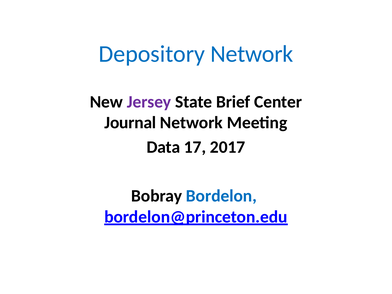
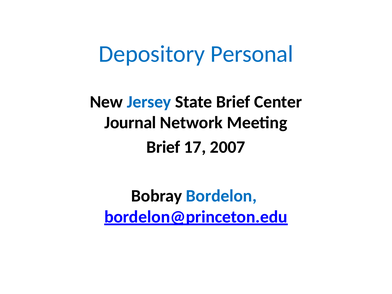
Depository Network: Network -> Personal
Jersey colour: purple -> blue
Data at (163, 147): Data -> Brief
2017: 2017 -> 2007
